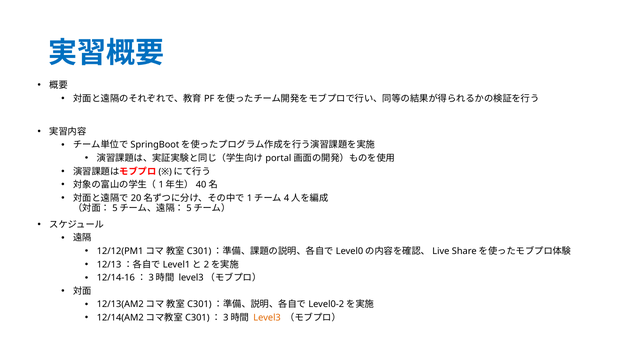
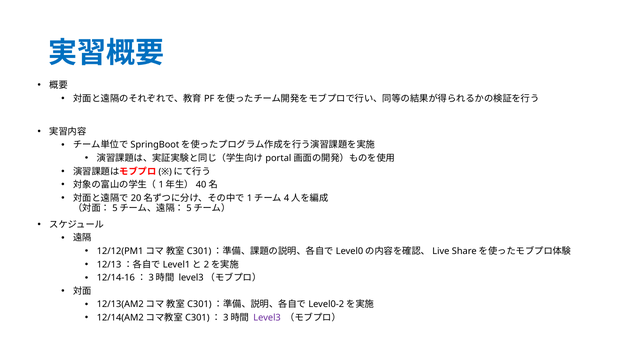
Level3 colour: orange -> purple
